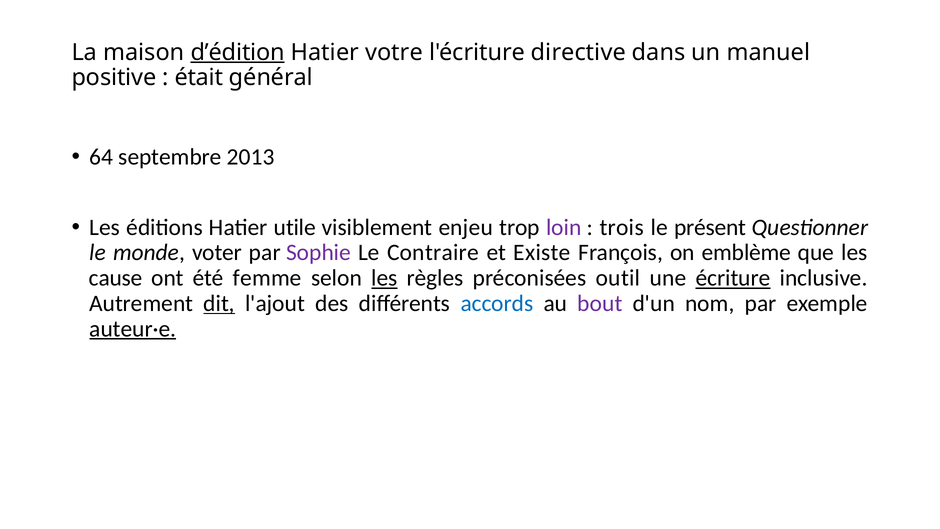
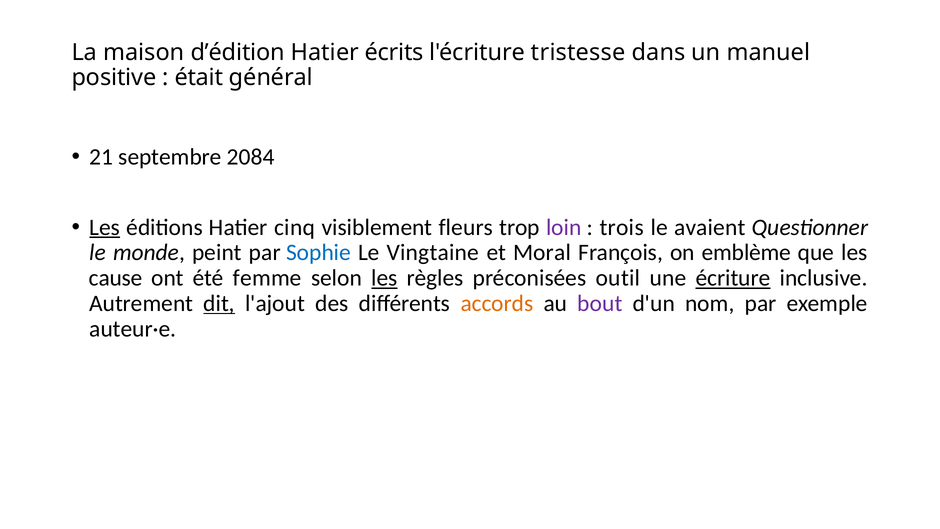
d’édition underline: present -> none
votre: votre -> écrits
directive: directive -> tristesse
64: 64 -> 21
2013: 2013 -> 2084
Les at (105, 227) underline: none -> present
utile: utile -> cinq
enjeu: enjeu -> fleurs
présent: présent -> avaient
voter: voter -> peint
Sophie colour: purple -> blue
Contraire: Contraire -> Vingtaine
Existe: Existe -> Moral
accords colour: blue -> orange
auteur·e underline: present -> none
